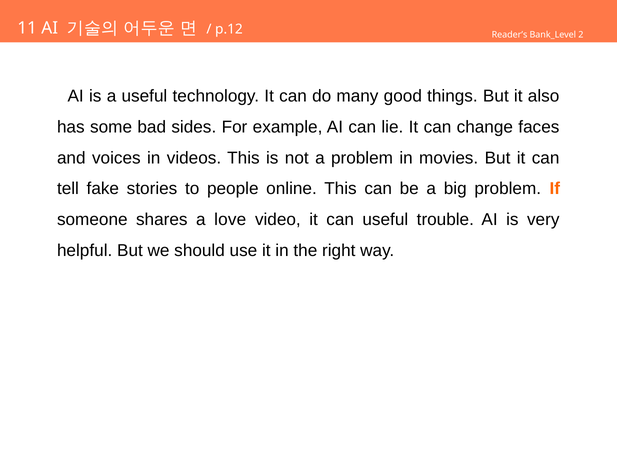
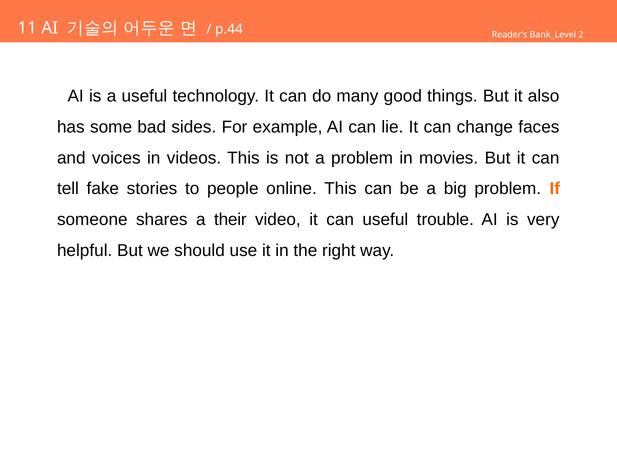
p.12: p.12 -> p.44
love: love -> their
